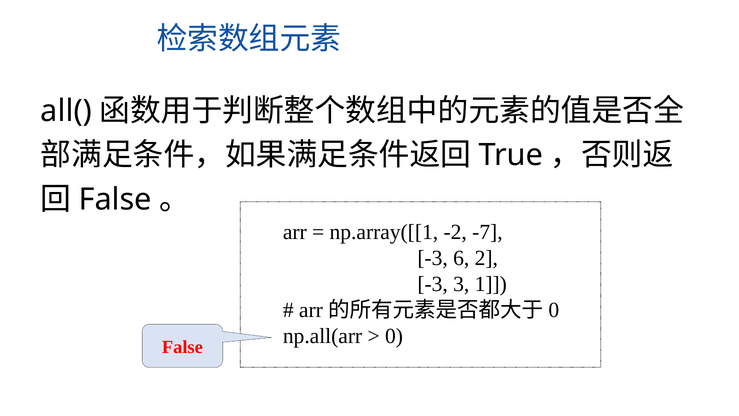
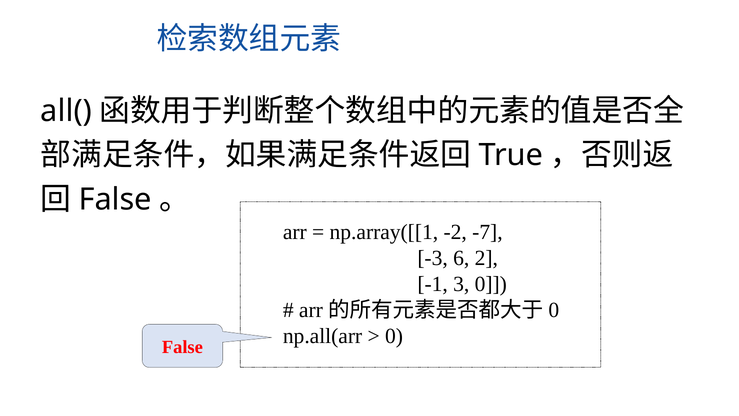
-3 at (433, 284): -3 -> -1
3 1: 1 -> 0
